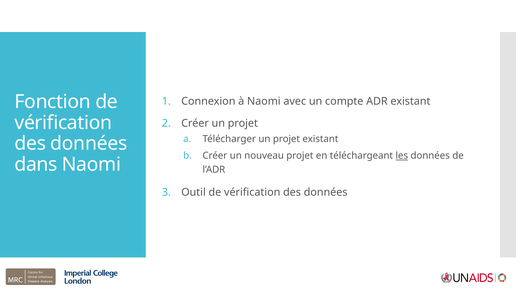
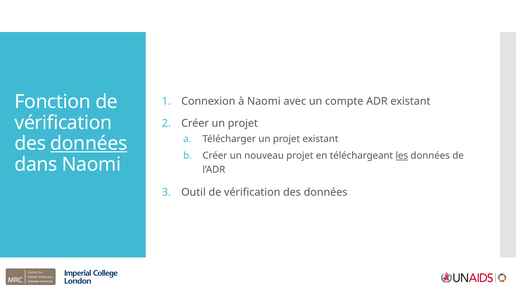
données at (89, 144) underline: none -> present
